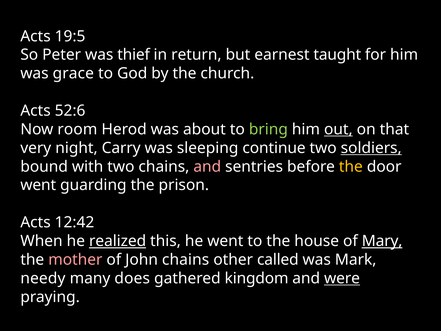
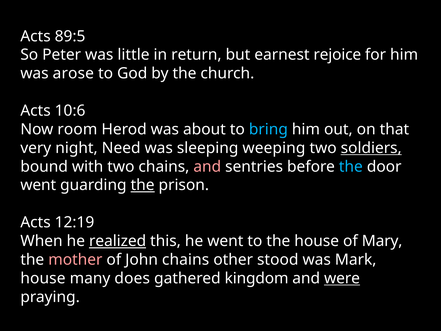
19:5: 19:5 -> 89:5
thief: thief -> little
taught: taught -> rejoice
grace: grace -> arose
52:6: 52:6 -> 10:6
bring colour: light green -> light blue
out underline: present -> none
Carry: Carry -> Need
continue: continue -> weeping
the at (351, 166) colour: yellow -> light blue
the at (143, 185) underline: none -> present
12:42: 12:42 -> 12:19
Mary underline: present -> none
called: called -> stood
needy at (43, 278): needy -> house
